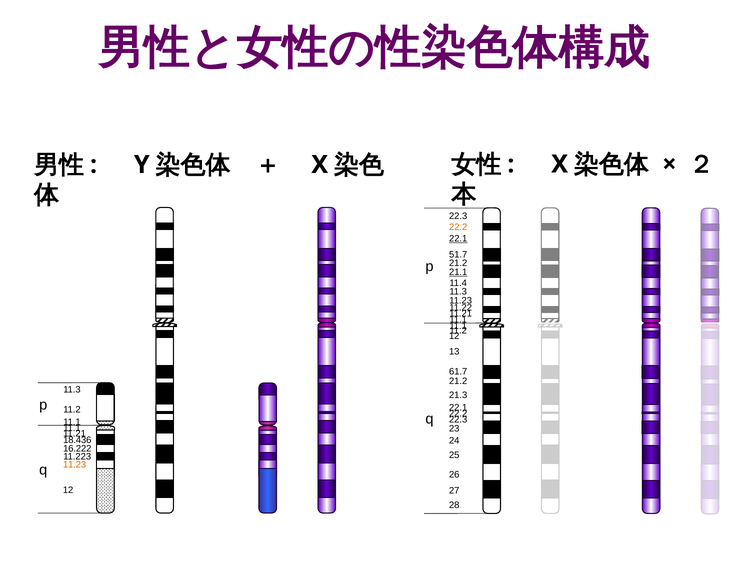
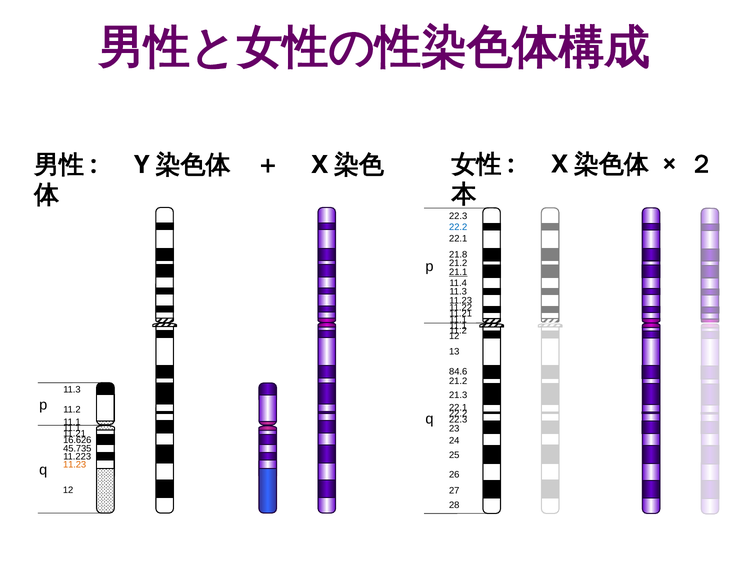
22.2 at (458, 227) colour: orange -> blue
22.1 at (458, 239) underline: present -> none
51.7: 51.7 -> 21.8
61.7: 61.7 -> 84.6
18.436: 18.436 -> 16.626
16.222: 16.222 -> 45.735
